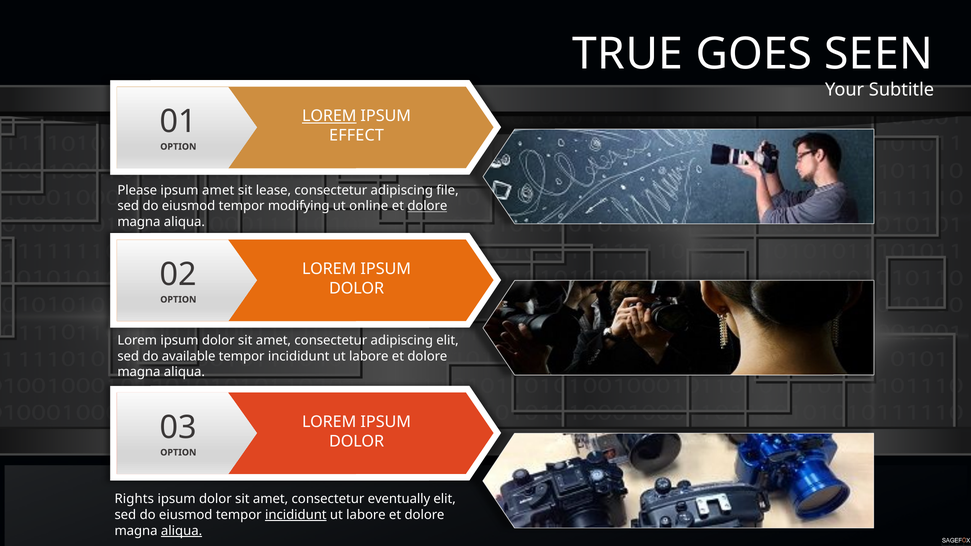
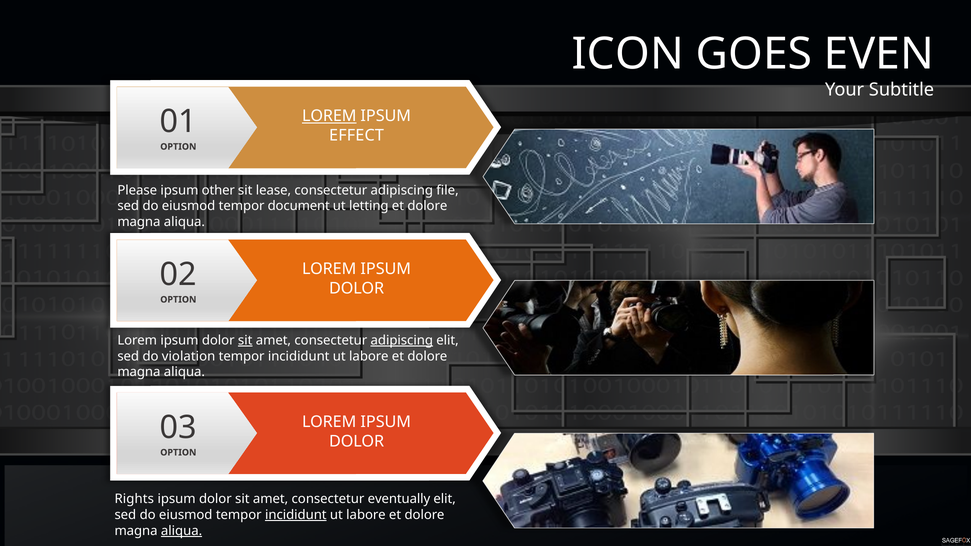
TRUE: TRUE -> ICON
SEEN: SEEN -> EVEN
ipsum amet: amet -> other
modifying: modifying -> document
online: online -> letting
dolore at (427, 206) underline: present -> none
sit at (245, 341) underline: none -> present
adipiscing at (402, 341) underline: none -> present
available: available -> violation
